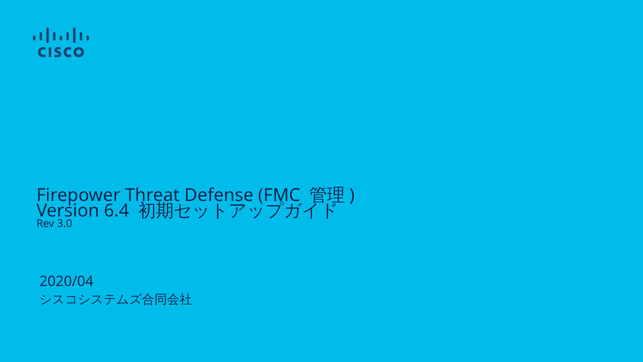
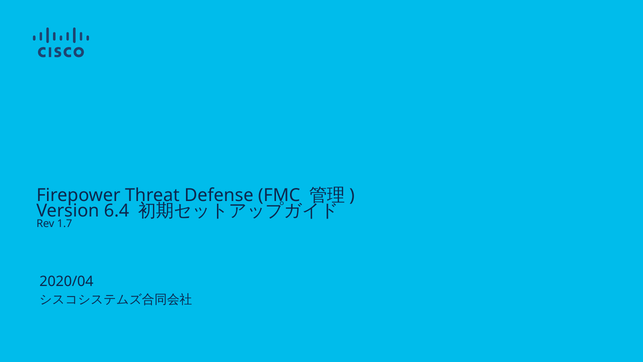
3.0: 3.0 -> 1.7
